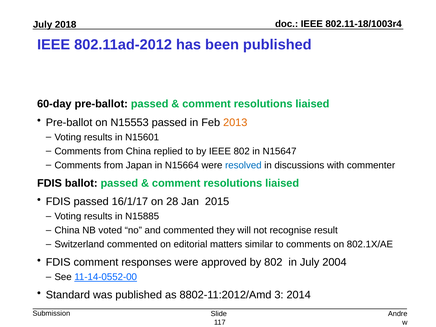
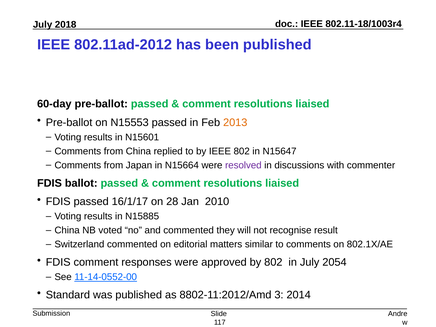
resolved colour: blue -> purple
2015: 2015 -> 2010
2004: 2004 -> 2054
